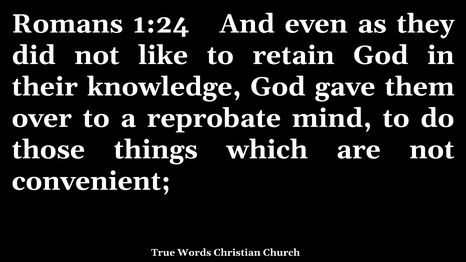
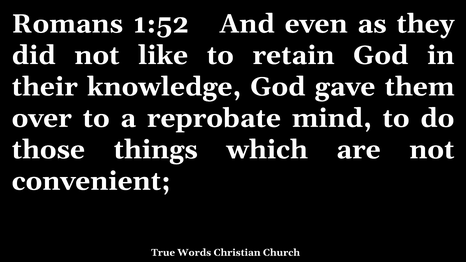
1:24: 1:24 -> 1:52
